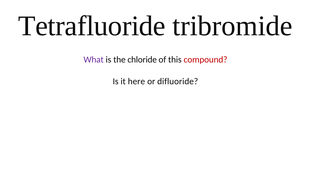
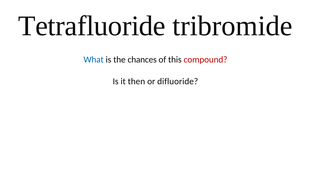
What colour: purple -> blue
chloride: chloride -> chances
here: here -> then
